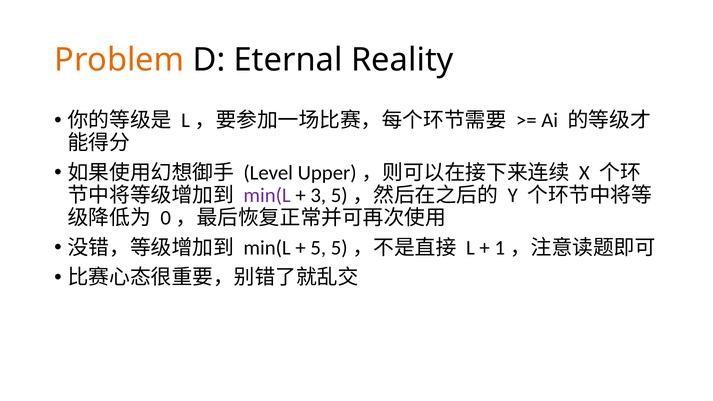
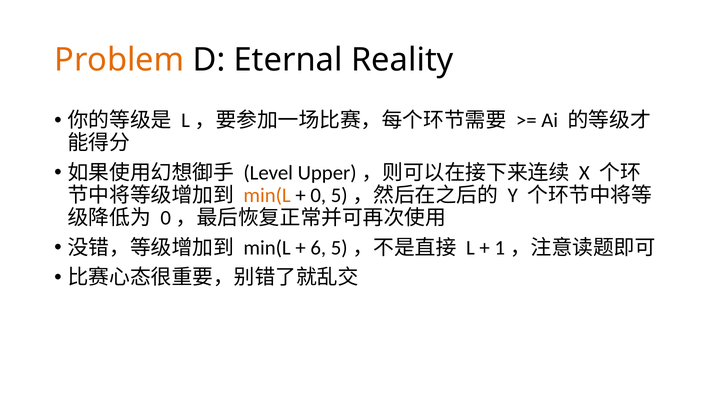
min(L at (267, 195) colour: purple -> orange
3: 3 -> 0
5: 5 -> 6
